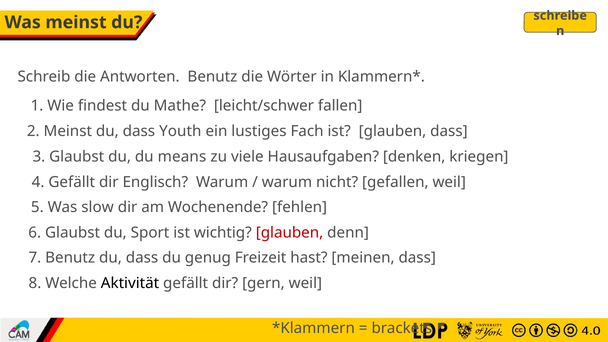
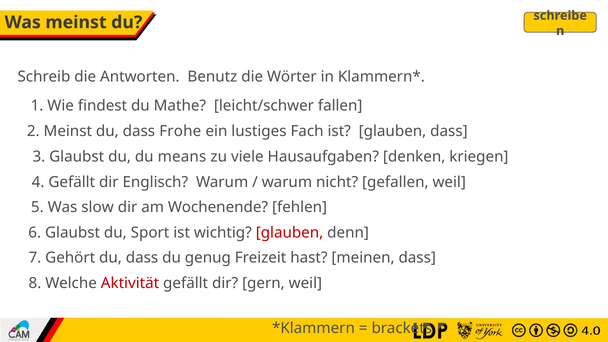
Youth: Youth -> Frohe
7 Benutz: Benutz -> Gehört
Aktivität colour: black -> red
